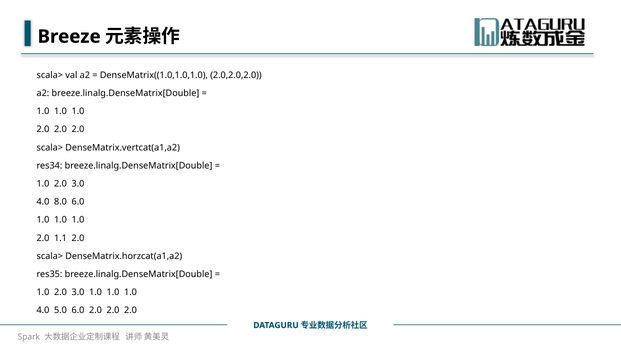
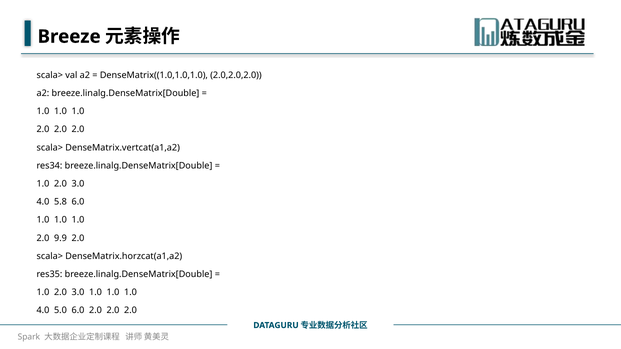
8.0: 8.0 -> 5.8
1.1: 1.1 -> 9.9
